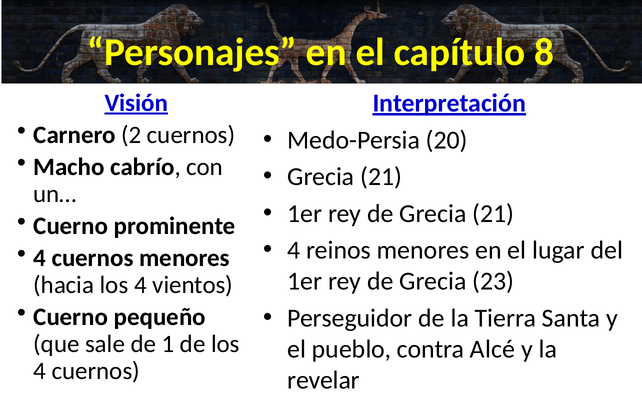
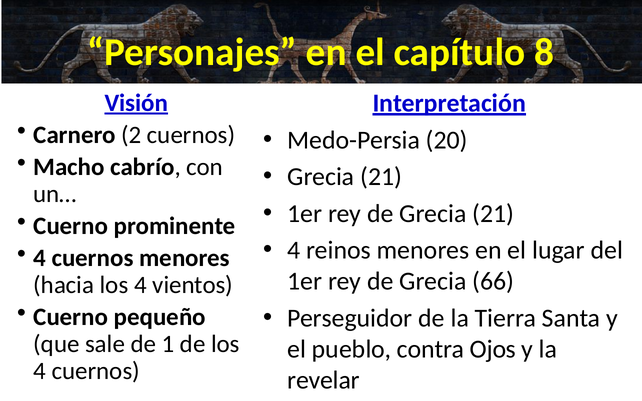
23: 23 -> 66
Alcé: Alcé -> Ojos
